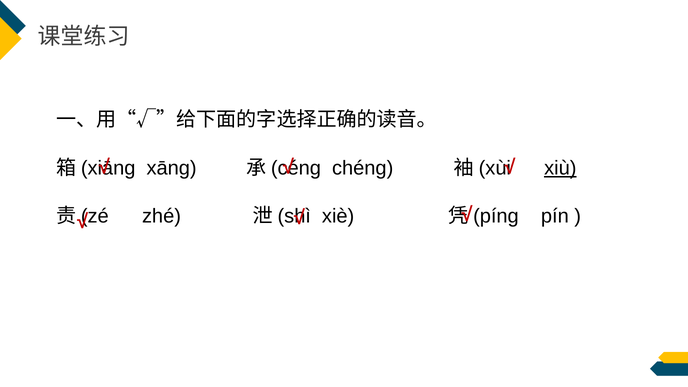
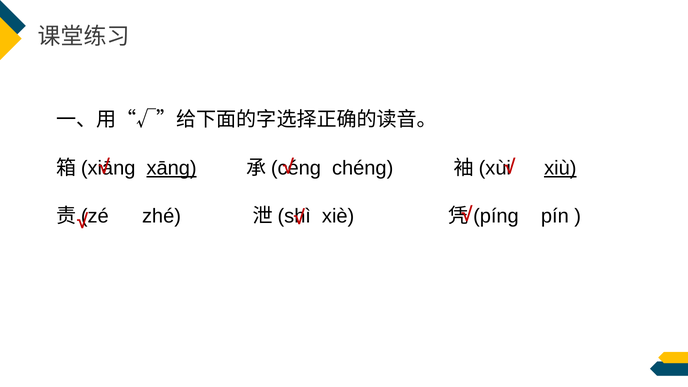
xānɡ underline: none -> present
